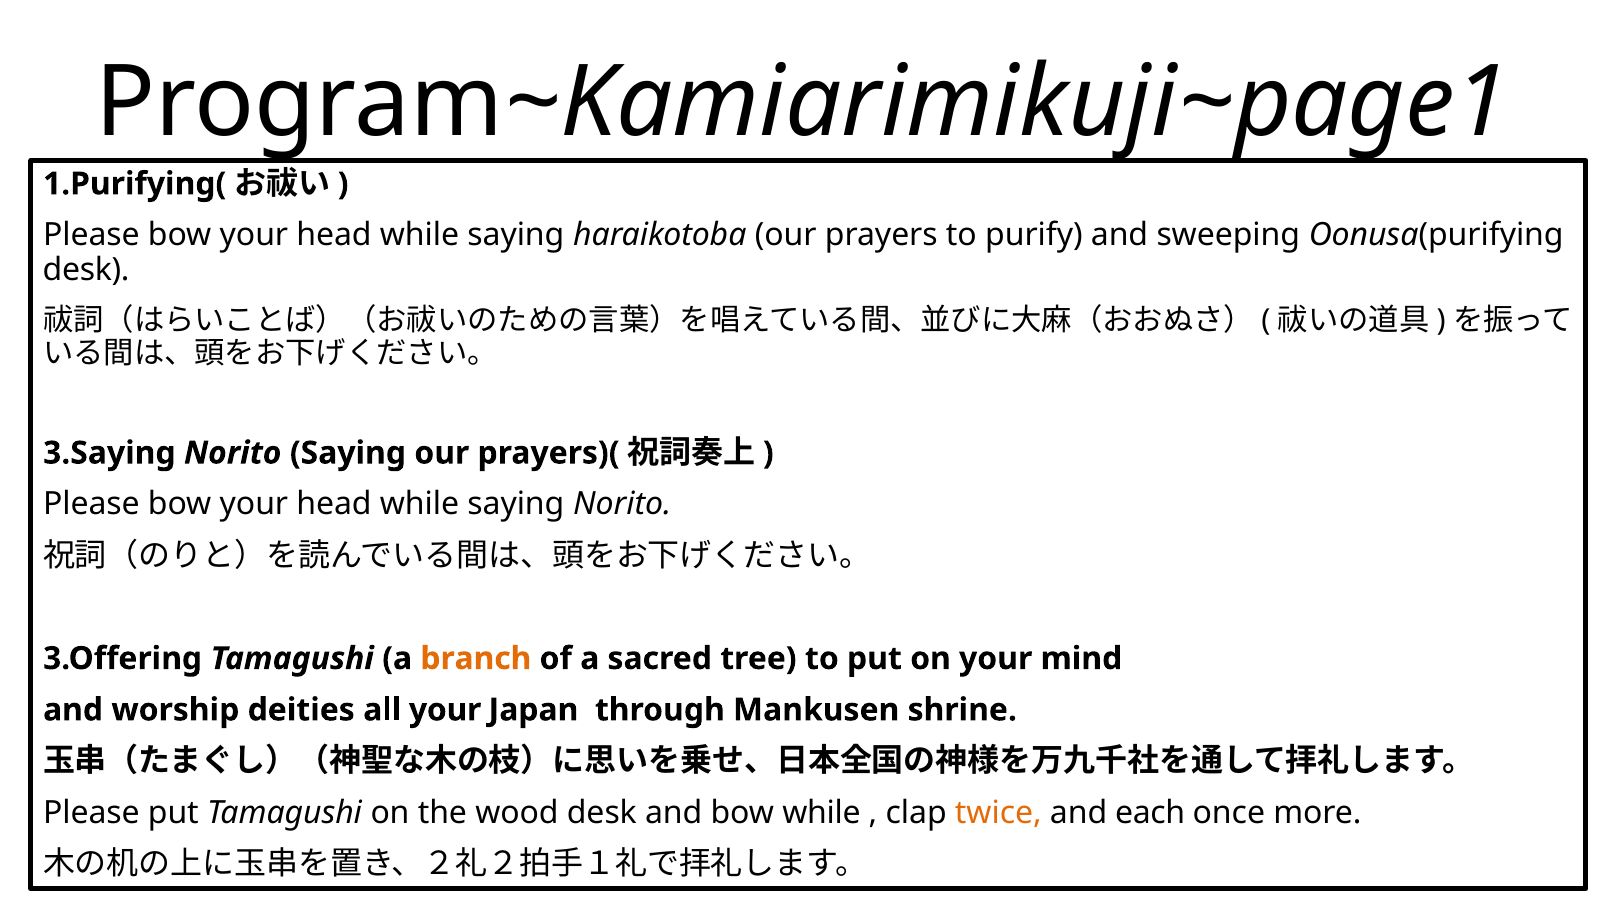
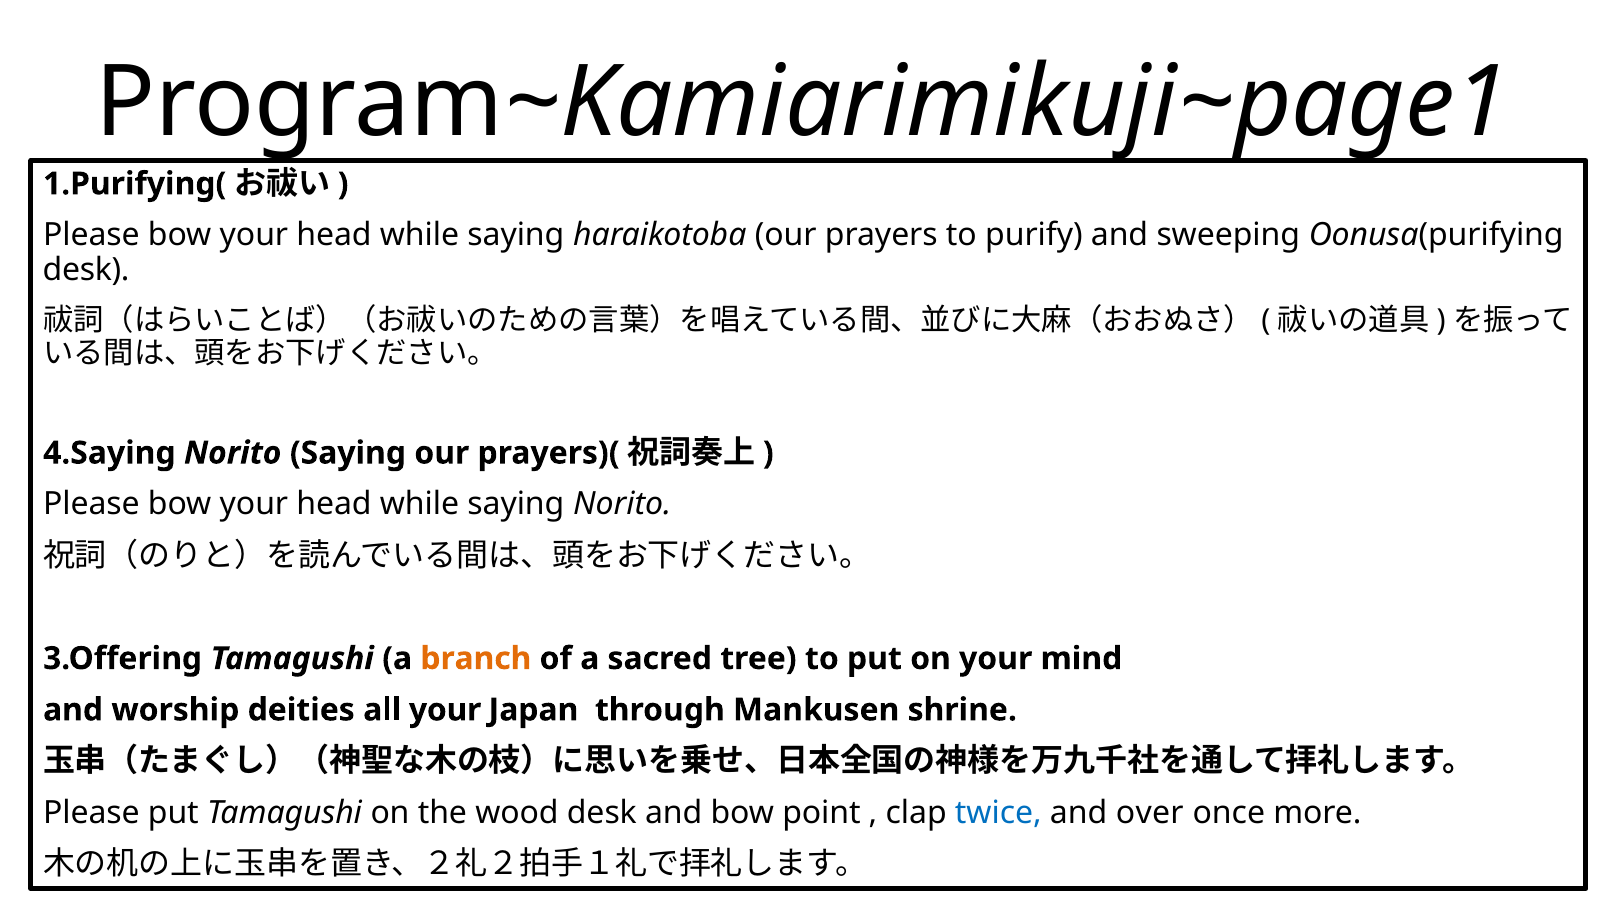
3.Saying: 3.Saying -> 4.Saying
bow while: while -> point
twice colour: orange -> blue
each: each -> over
